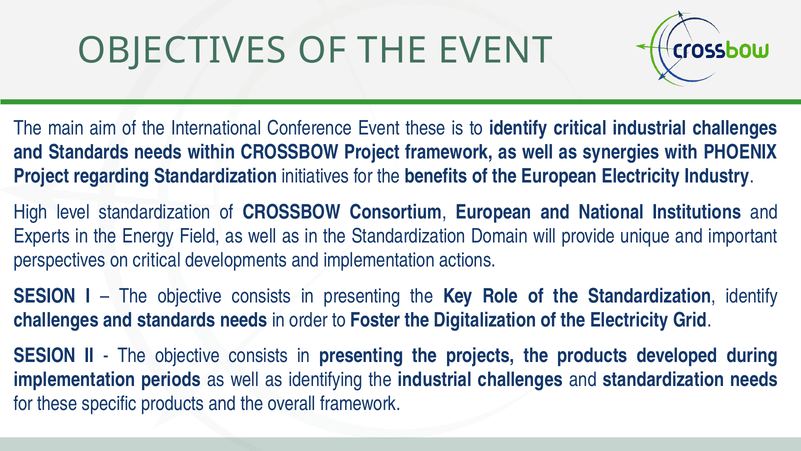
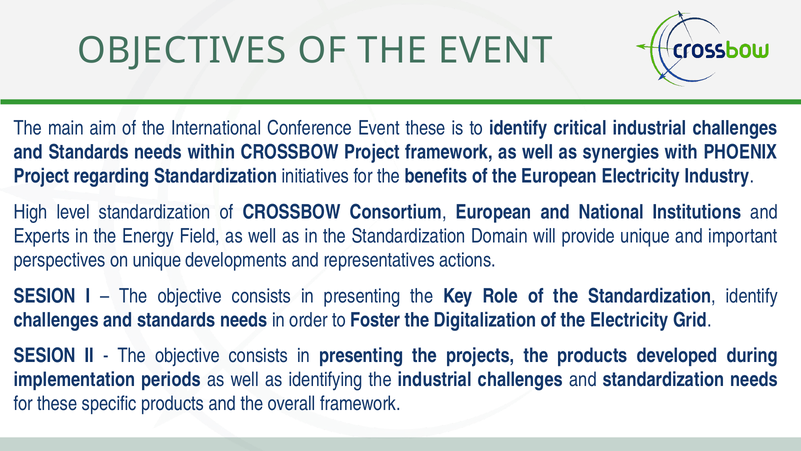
on critical: critical -> unique
and implementation: implementation -> representatives
